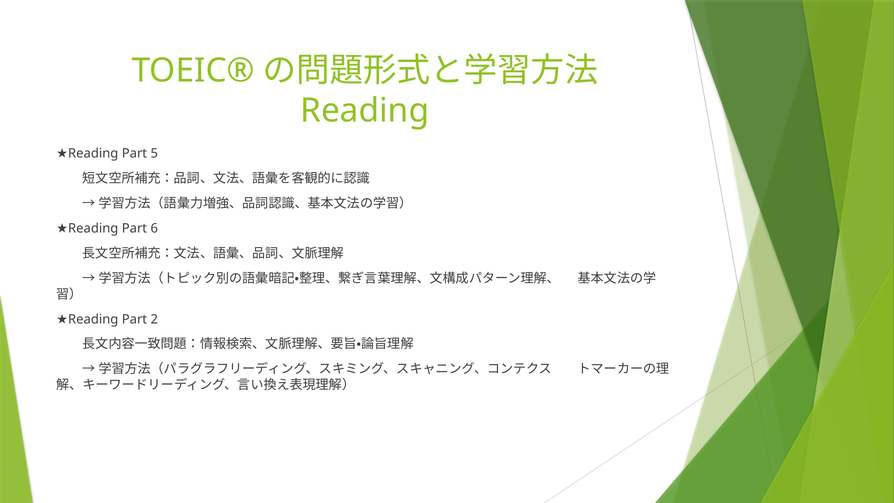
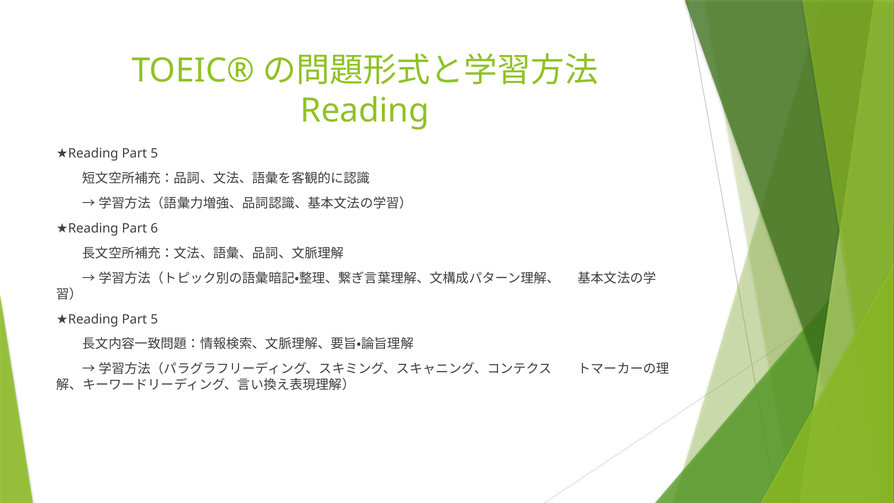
2 at (154, 319): 2 -> 5
